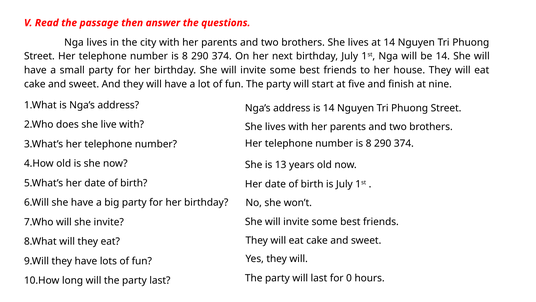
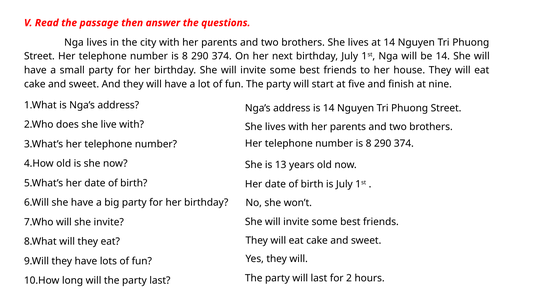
0: 0 -> 2
